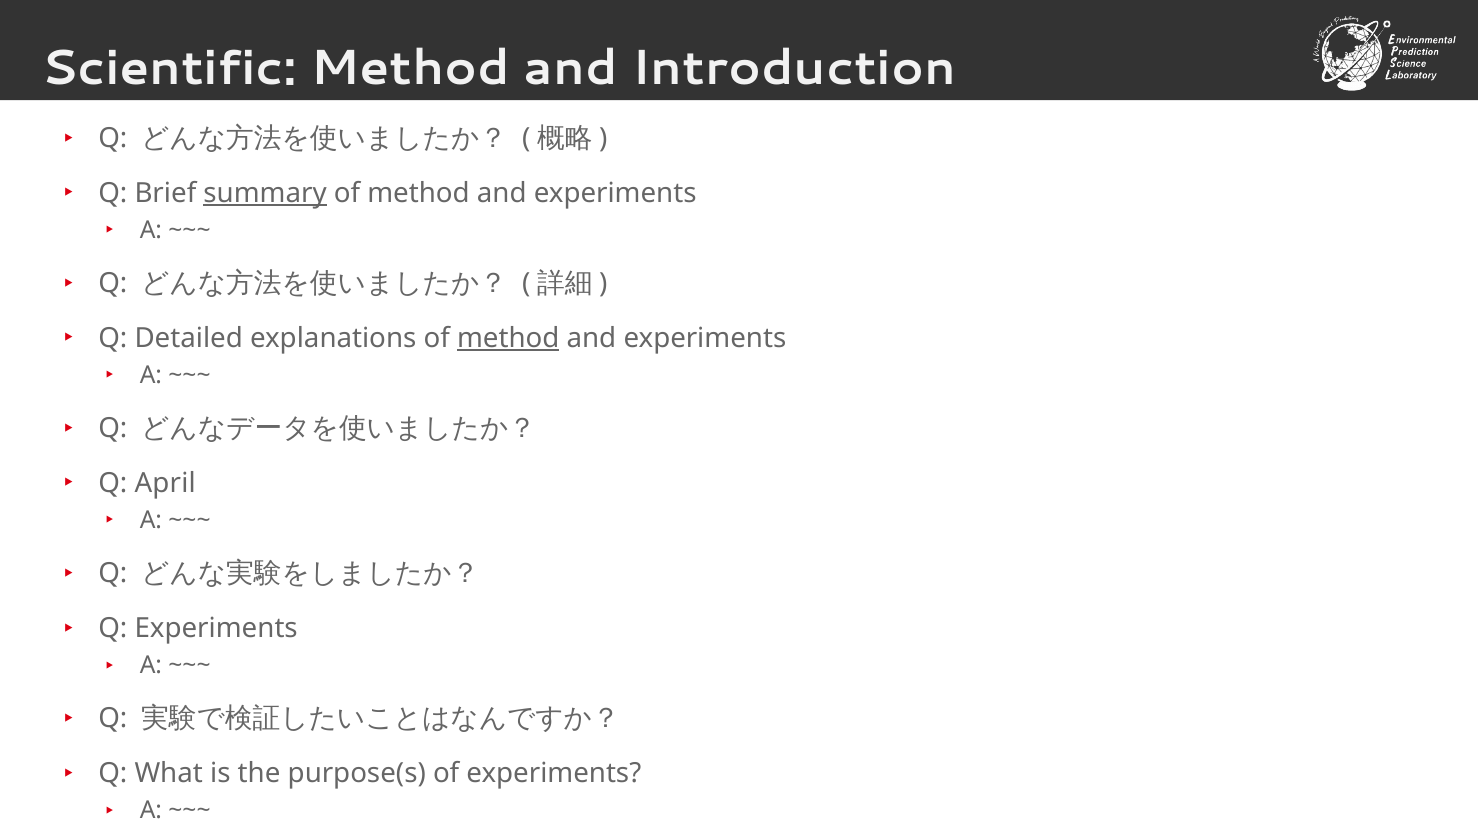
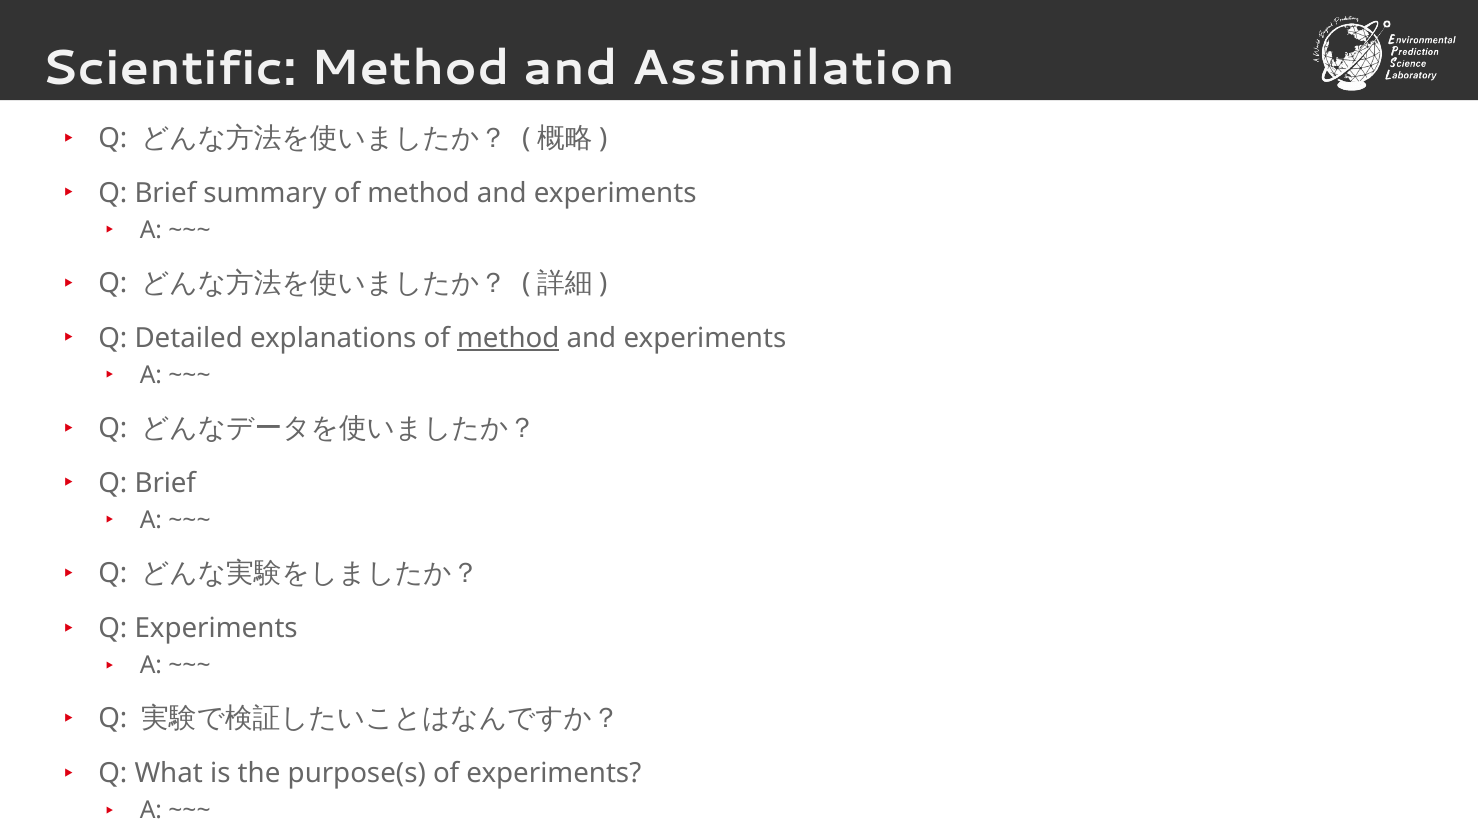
Introduction: Introduction -> Assimilation
summary underline: present -> none
April at (165, 483): April -> Brief
